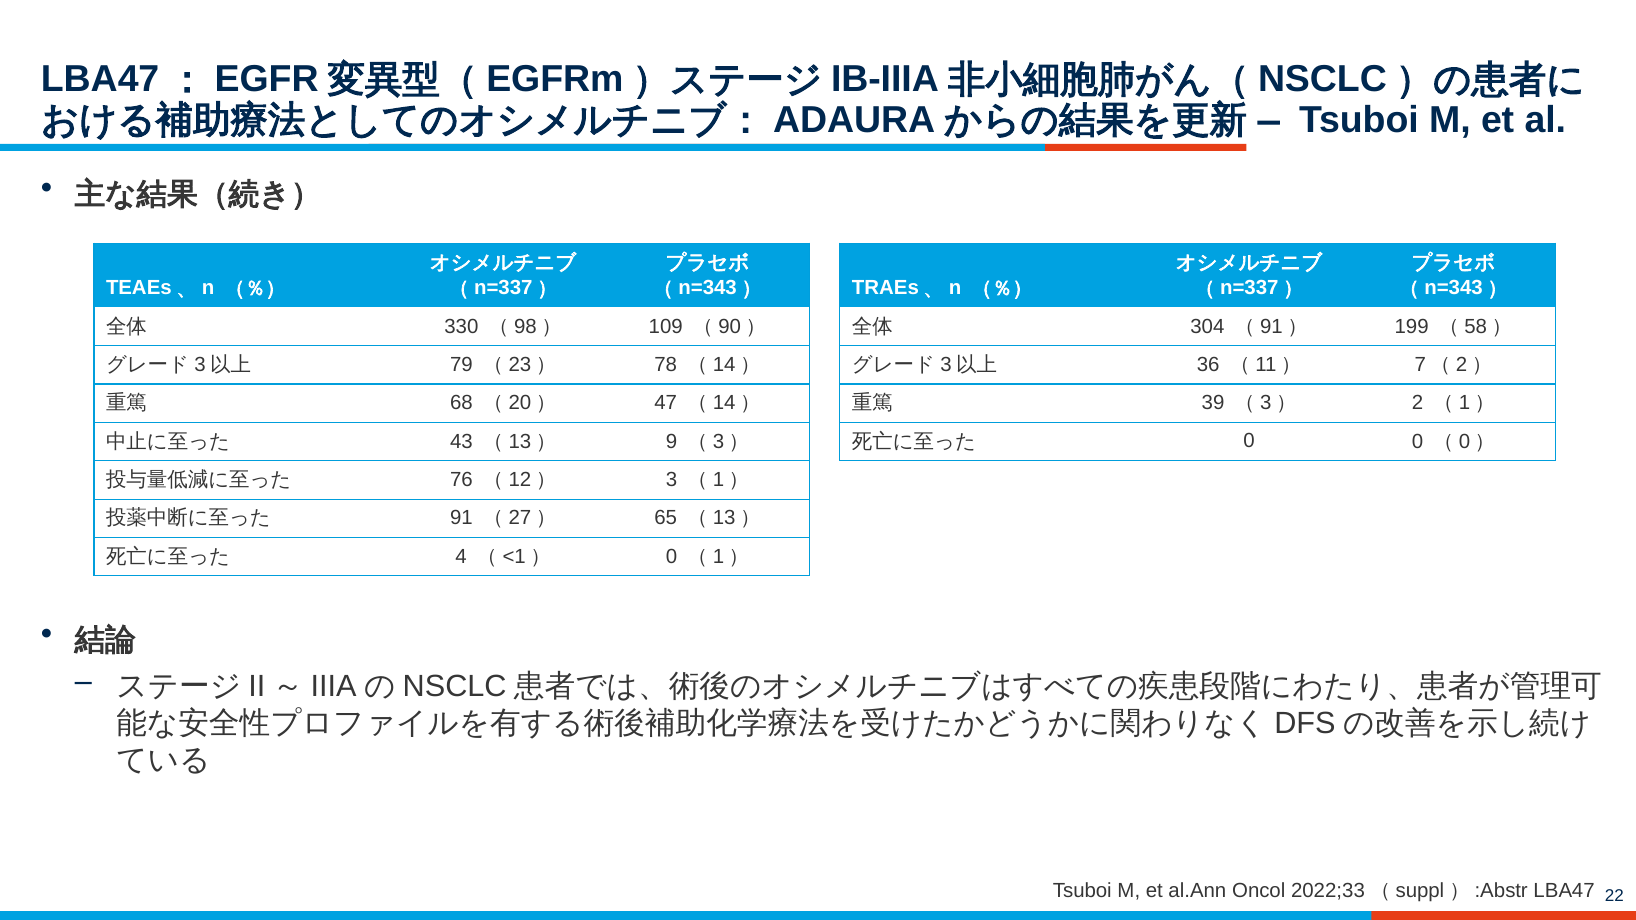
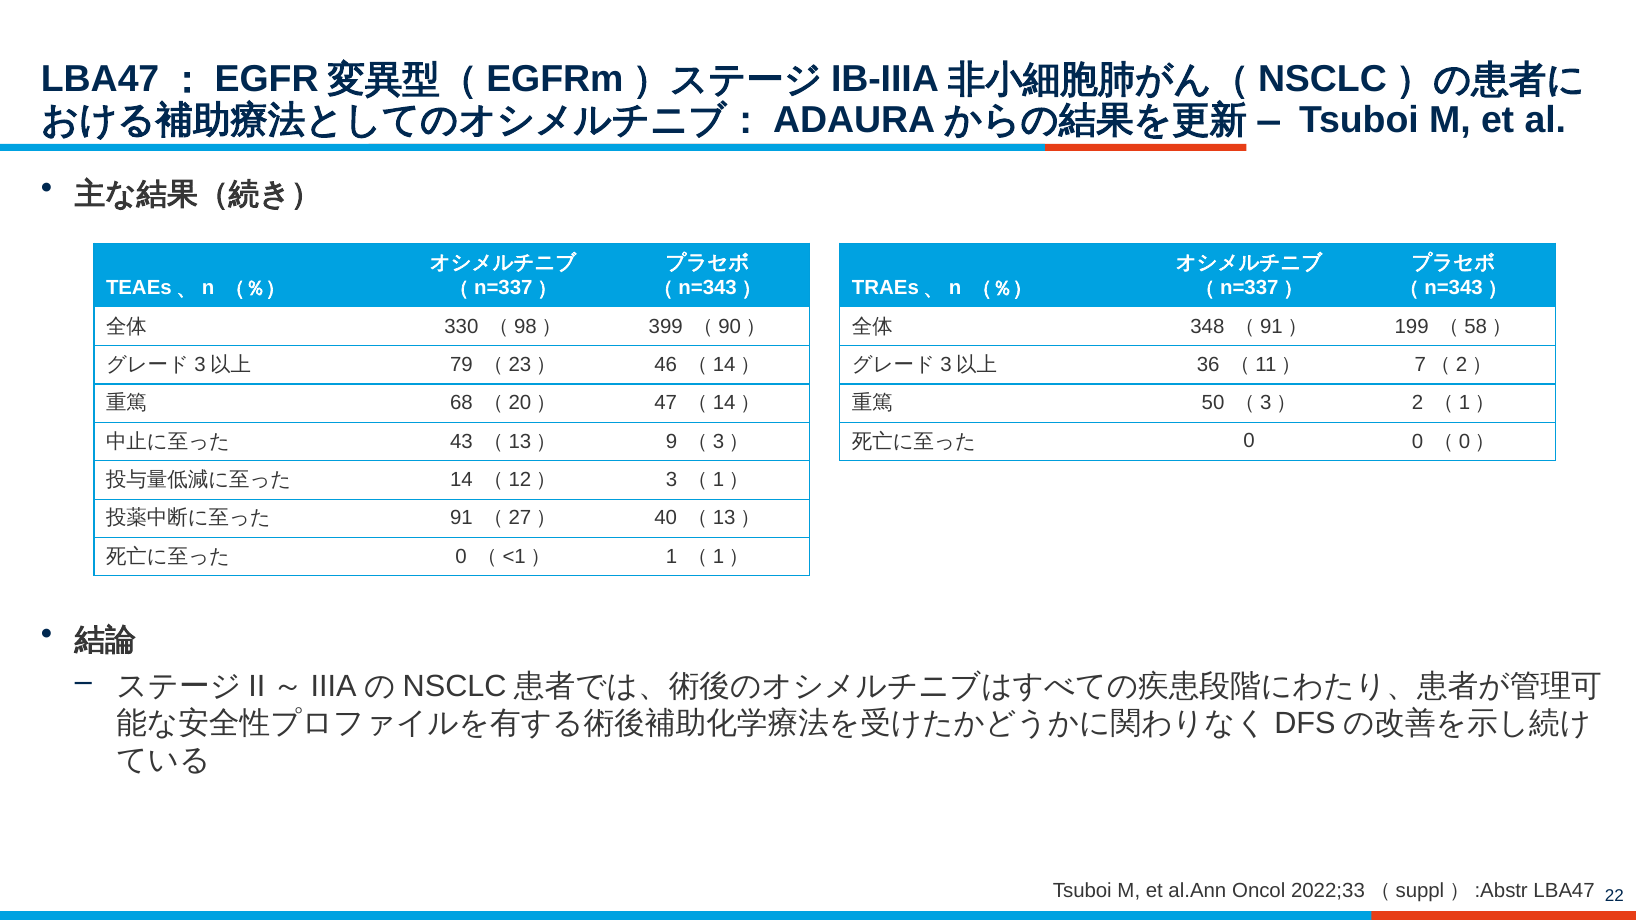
109: 109 -> 399
304: 304 -> 348
78: 78 -> 46
39: 39 -> 50
76: 76 -> 14
65: 65 -> 40
4 at (461, 557): 4 -> 0
0 at (671, 557): 0 -> 1
